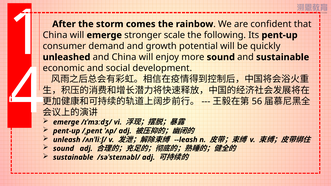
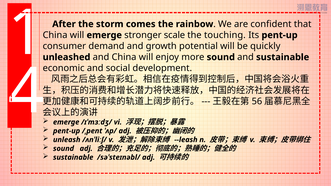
following: following -> touching
